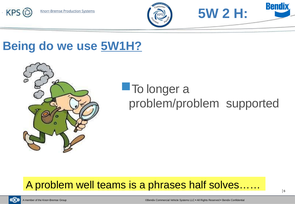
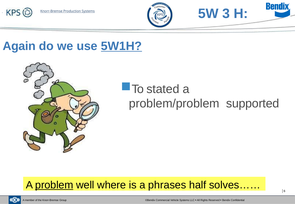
2: 2 -> 3
Being: Being -> Again
longer: longer -> stated
problem underline: none -> present
teams: teams -> where
